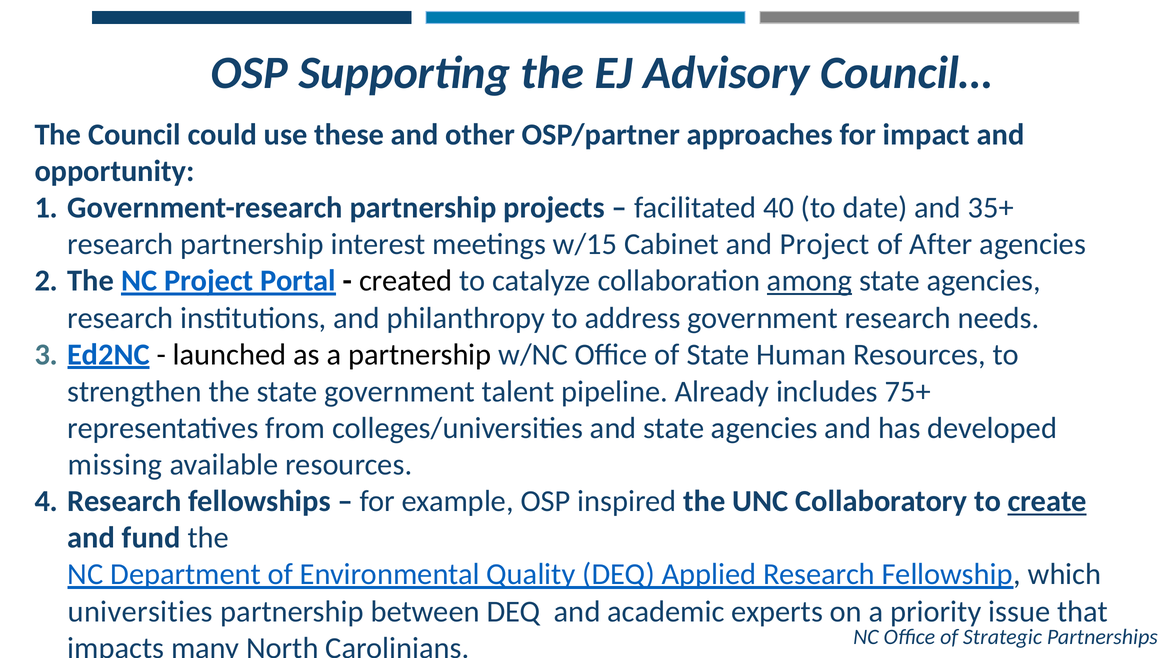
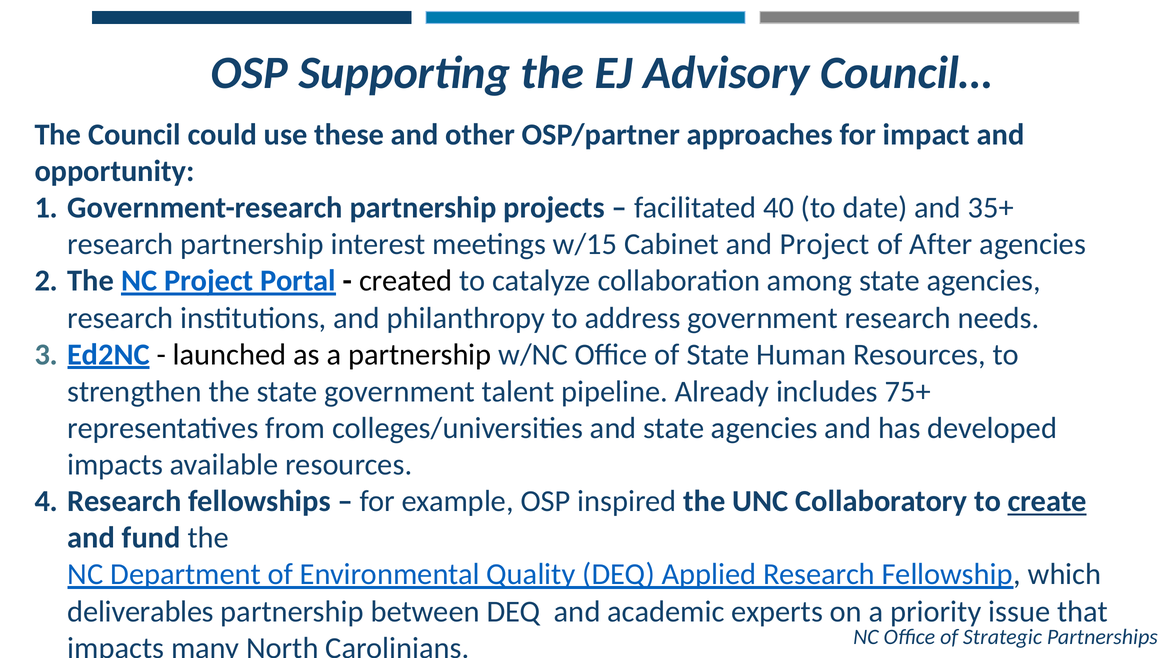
among underline: present -> none
missing at (115, 465): missing -> impacts
universities: universities -> deliverables
